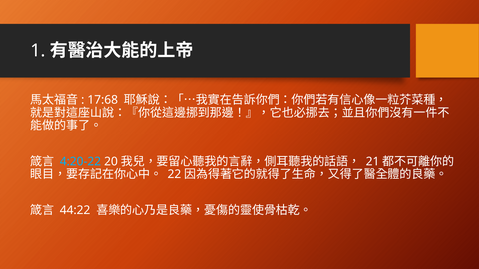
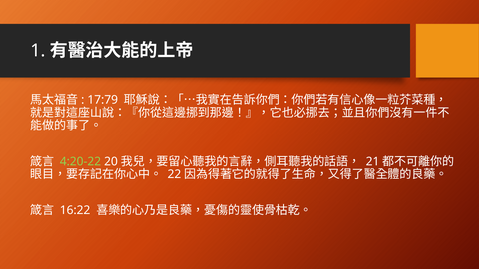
17:68: 17:68 -> 17:79
4:20-22 colour: light blue -> light green
44:22: 44:22 -> 16:22
